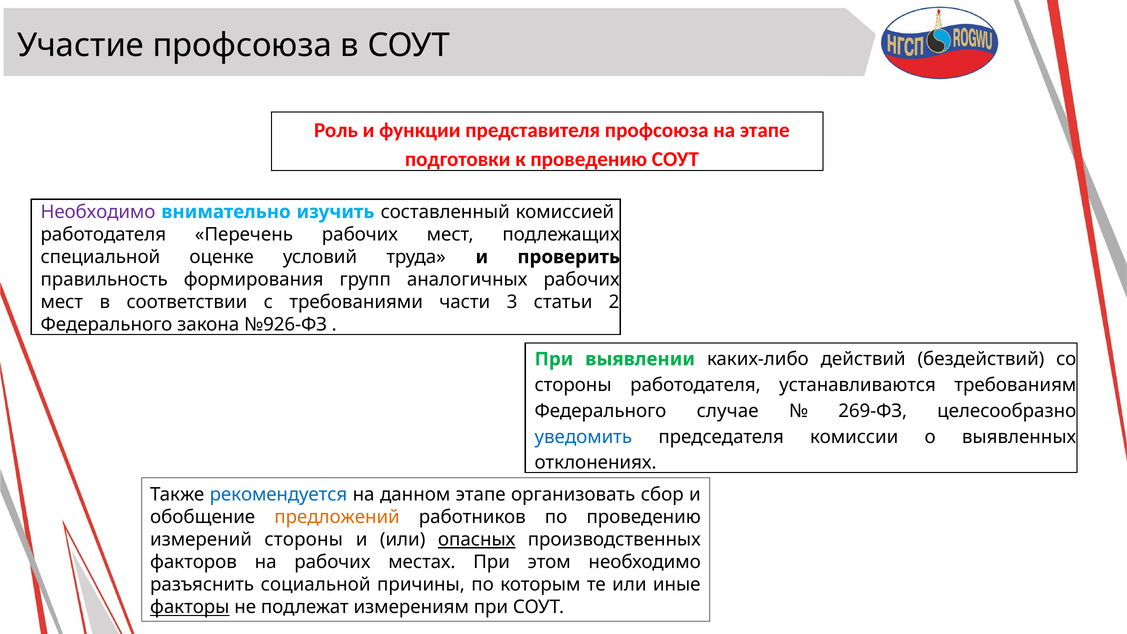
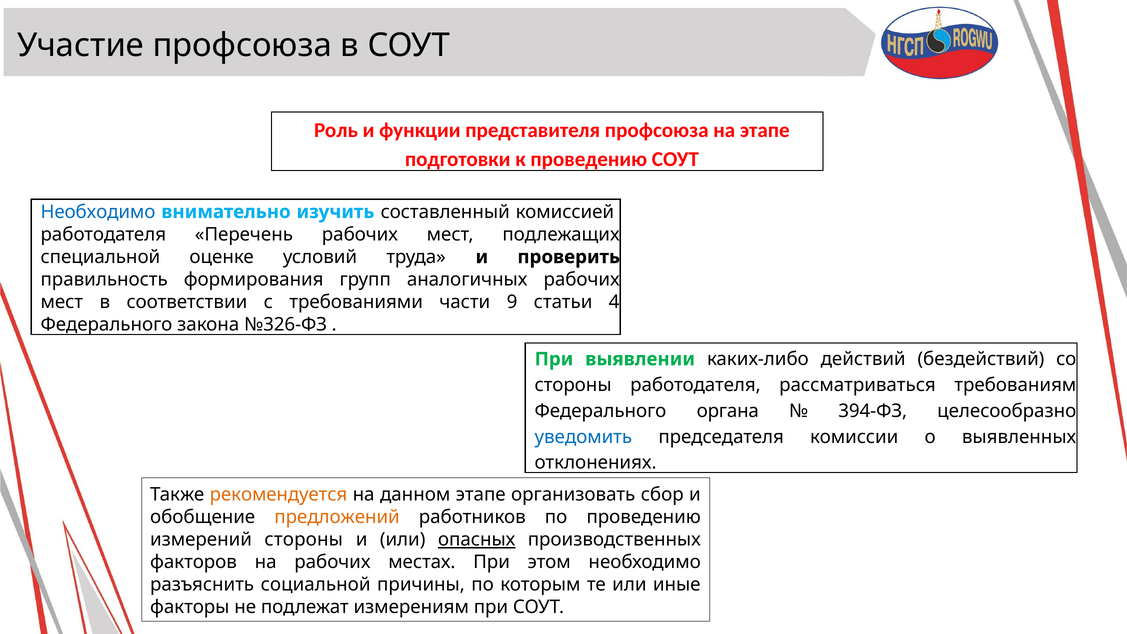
Необходимо at (98, 212) colour: purple -> blue
3: 3 -> 9
2: 2 -> 4
№926-ФЗ: №926-ФЗ -> №326-ФЗ
устанавливаются: устанавливаются -> рассматриваться
случае: случае -> органа
269-ФЗ: 269-ФЗ -> 394-ФЗ
рекомендуется colour: blue -> orange
факторы underline: present -> none
